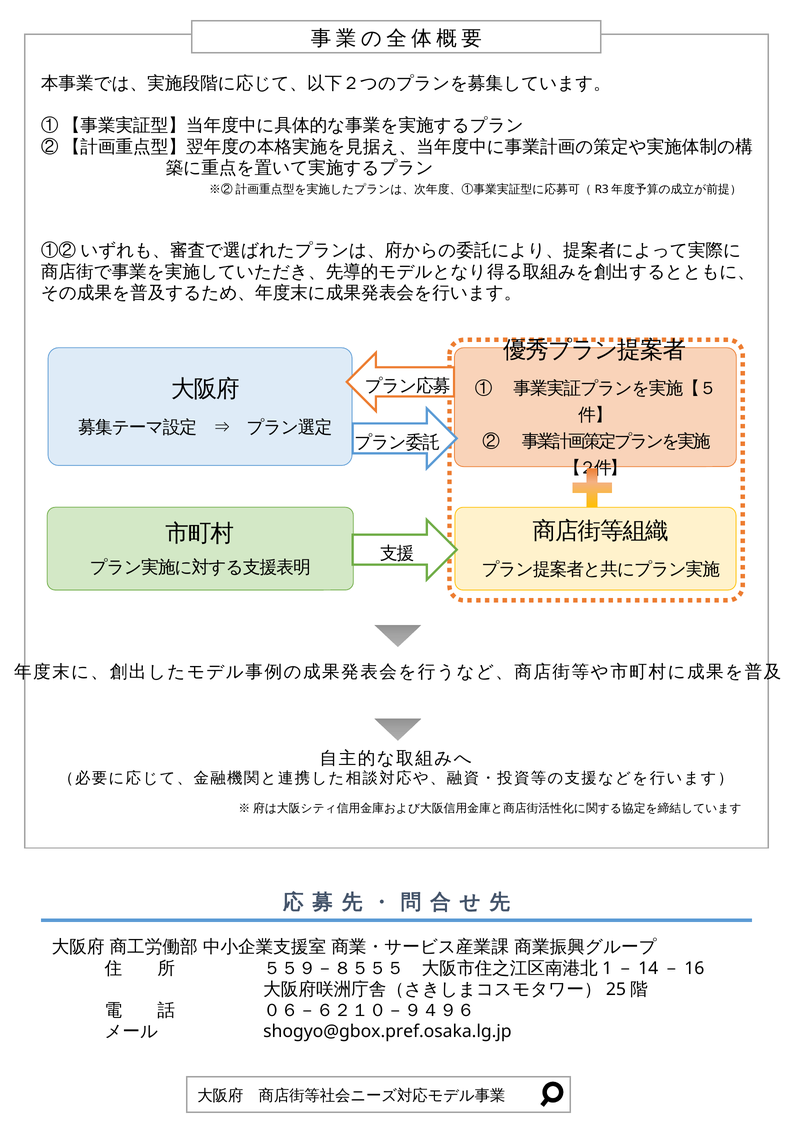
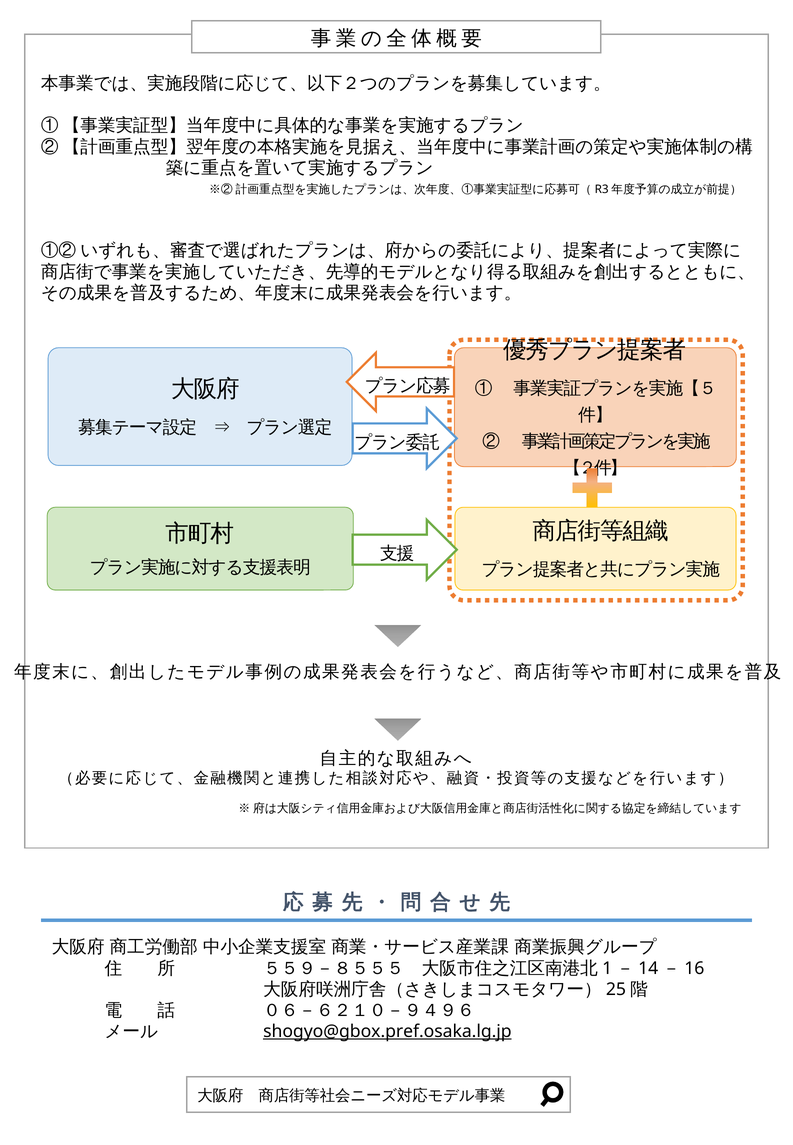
shogyo@gbox.pref.osaka.lg.jp underline: none -> present
